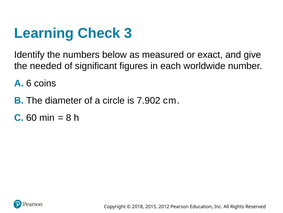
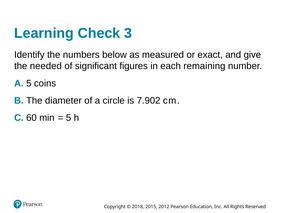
worldwide: worldwide -> remaining
A 6: 6 -> 5
8 at (69, 117): 8 -> 5
